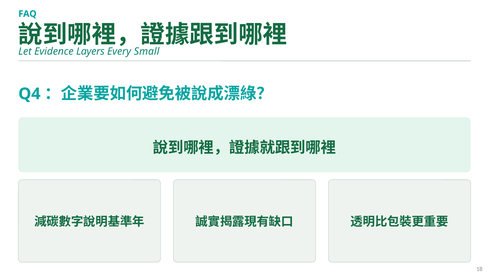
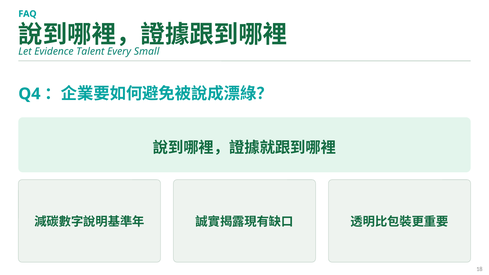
Layers: Layers -> Talent
